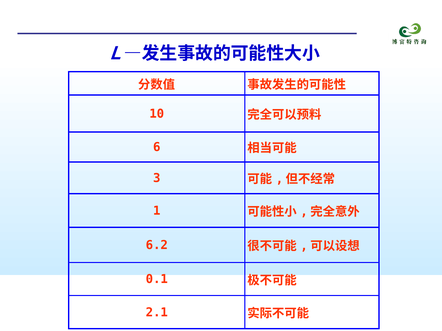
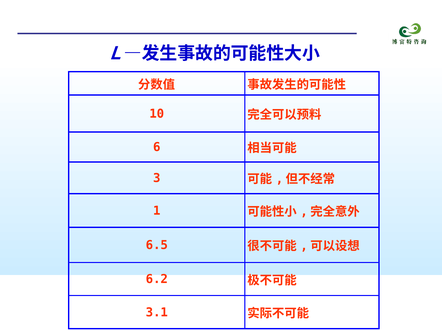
6.2: 6.2 -> 6.5
0.1: 0.1 -> 6.2
2.1: 2.1 -> 3.1
